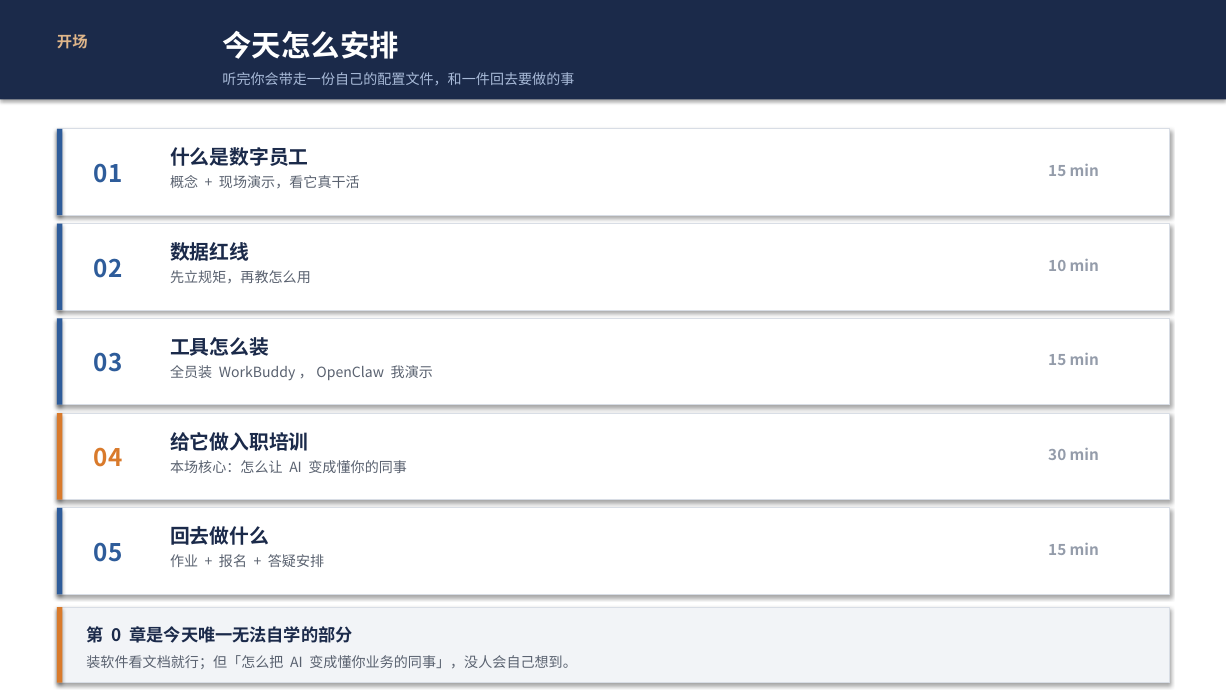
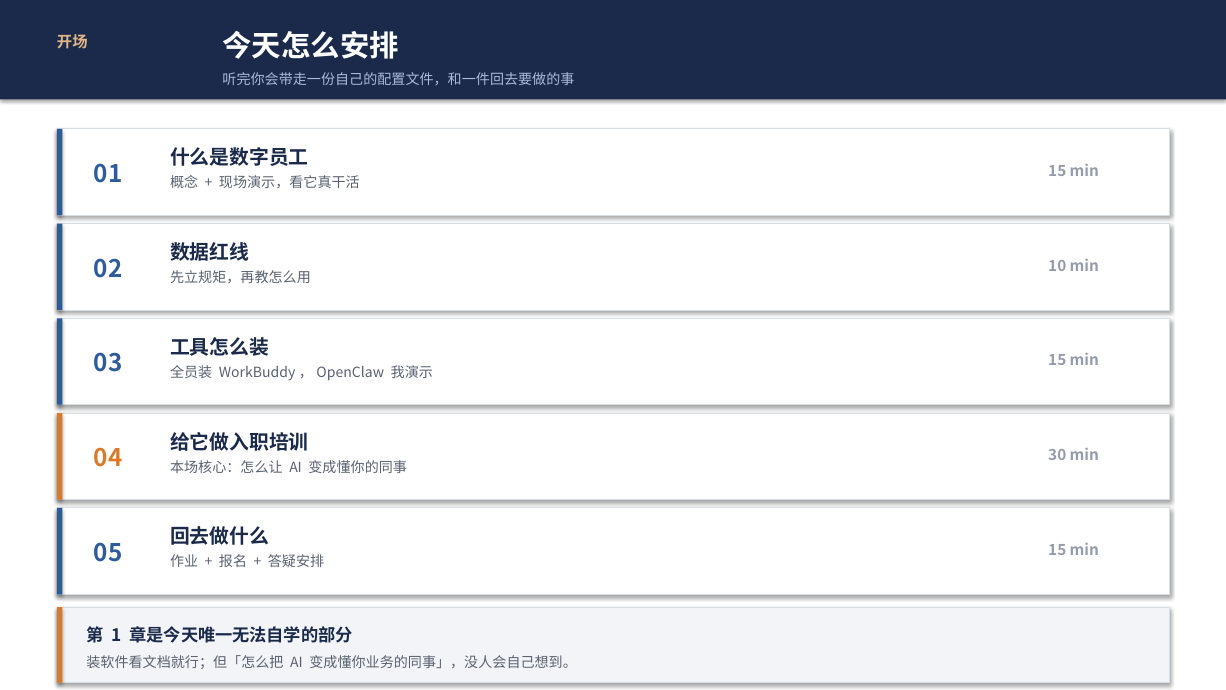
0: 0 -> 1
